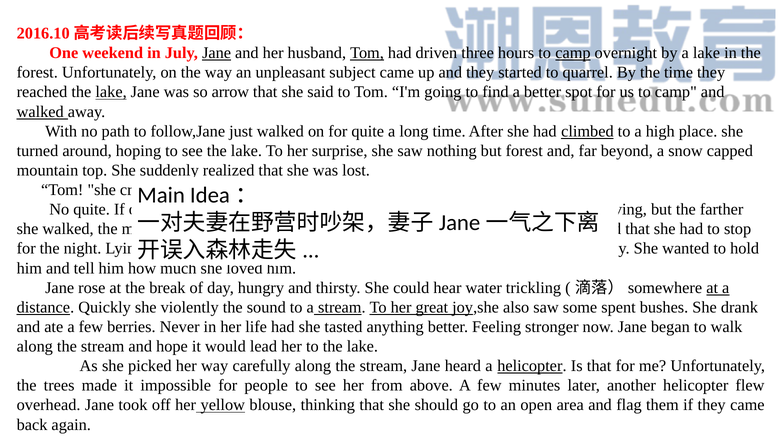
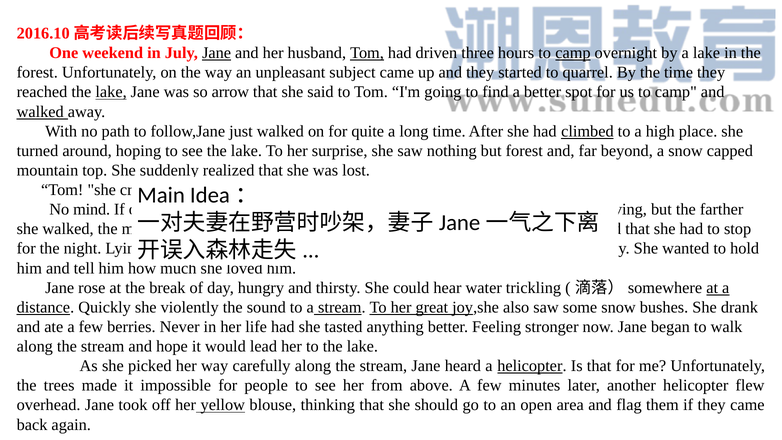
No quite: quite -> mind
some spent: spent -> snow
